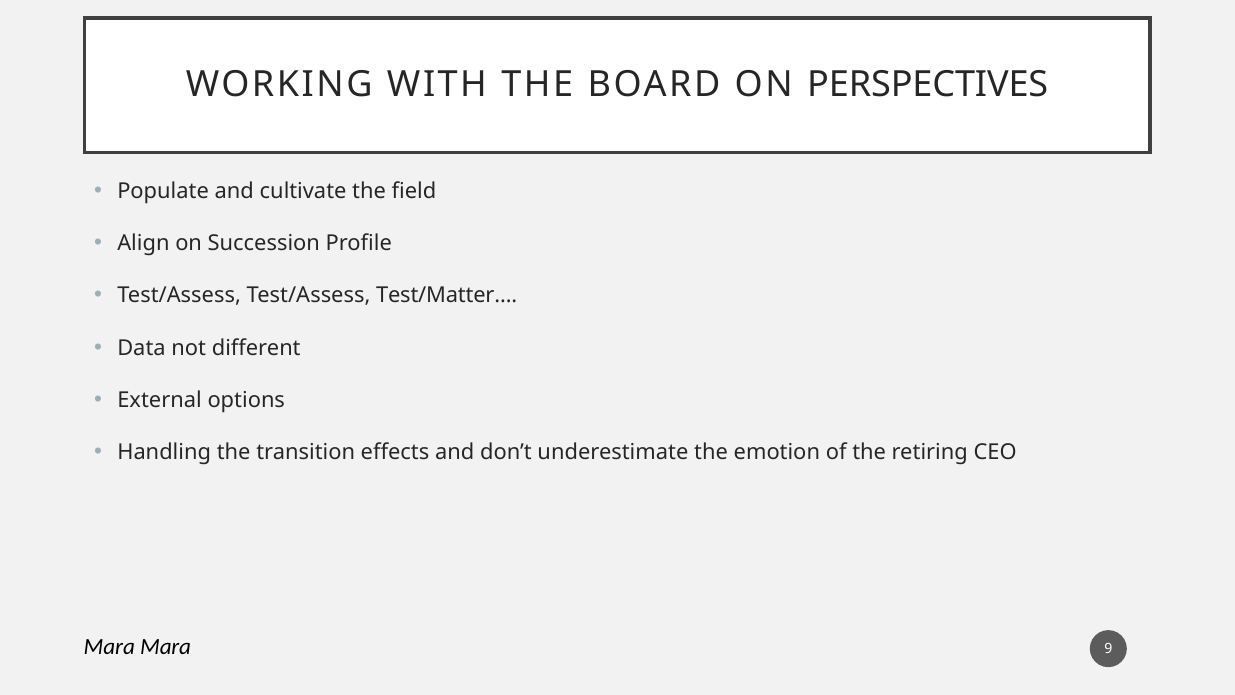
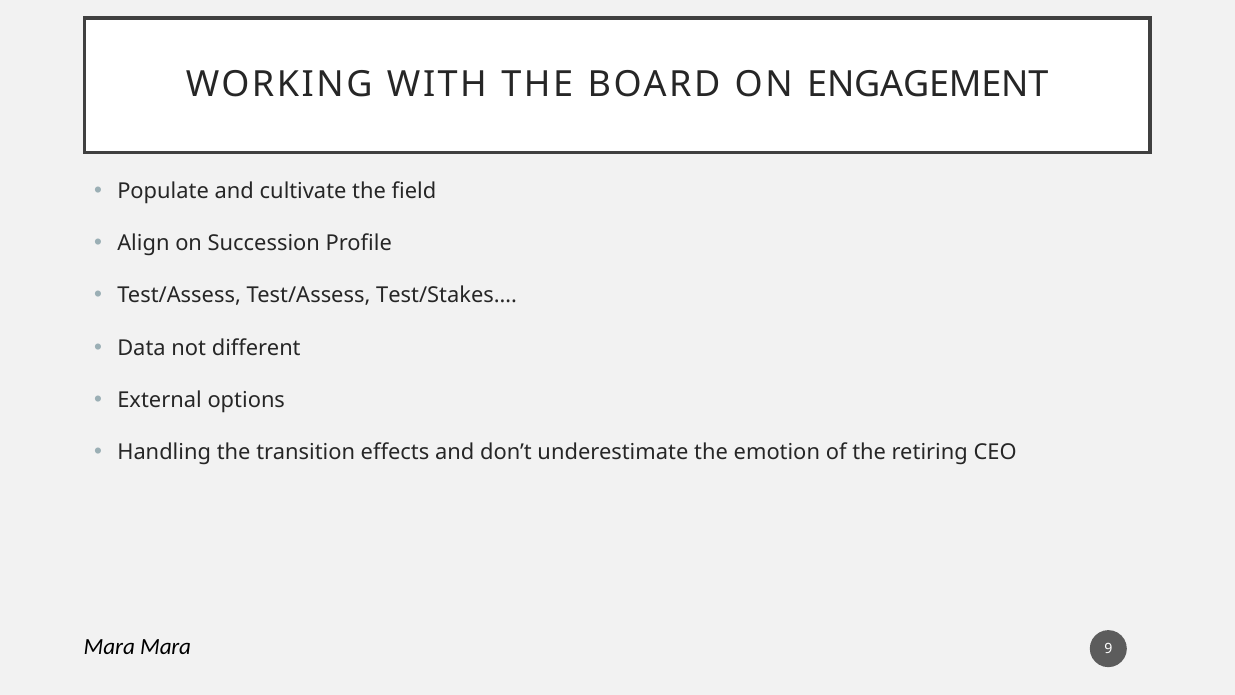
PERSPECTIVES: PERSPECTIVES -> ENGAGEMENT
Test/Matter…: Test/Matter… -> Test/Stakes…
